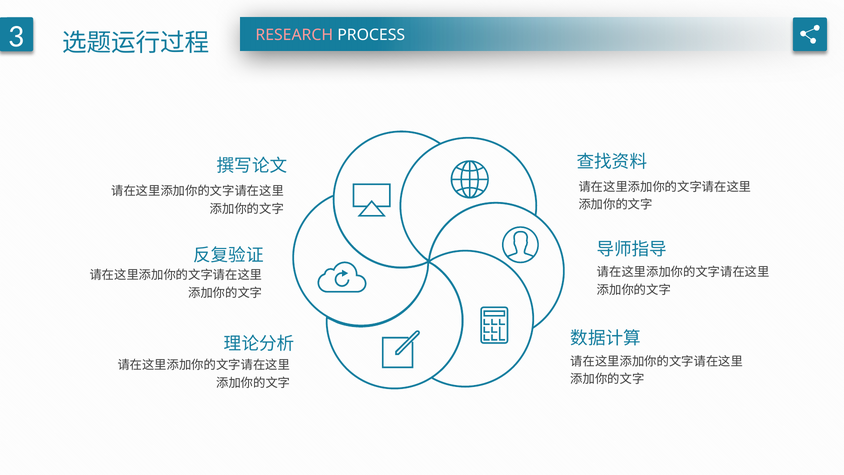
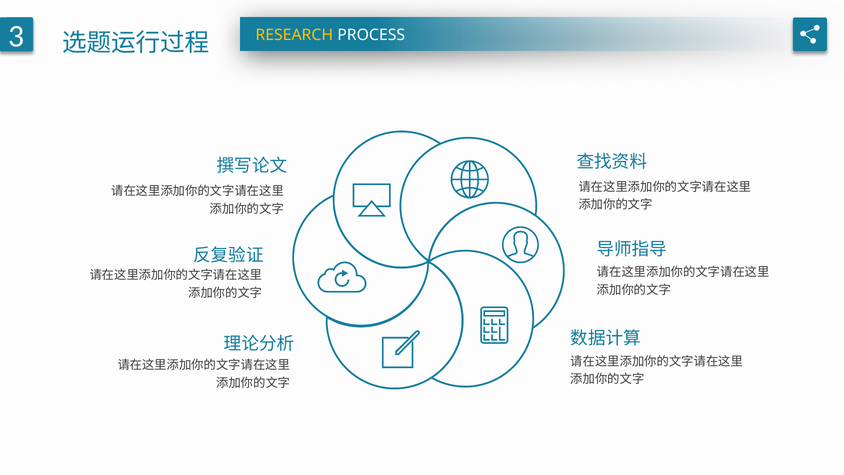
RESEARCH colour: pink -> yellow
